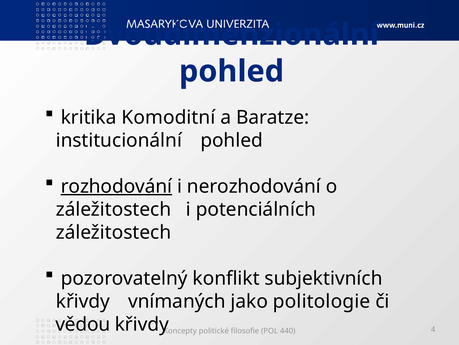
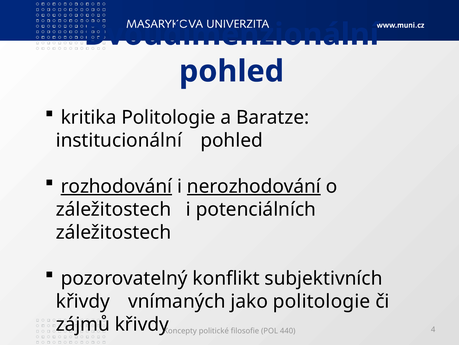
kritika Komoditní: Komoditní -> Politologie
nerozhodování underline: none -> present
vědou: vědou -> zájmů
